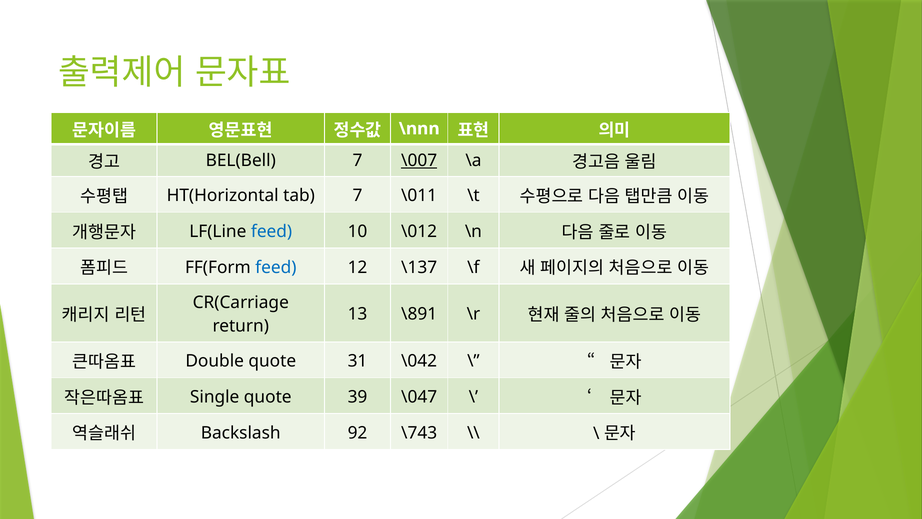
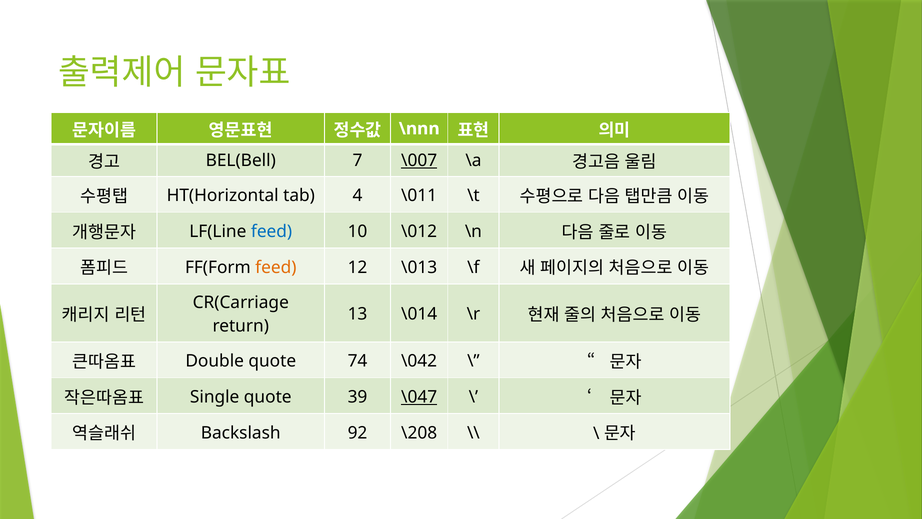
tab 7: 7 -> 4
feed at (276, 267) colour: blue -> orange
\137: \137 -> \013
\891: \891 -> \014
31: 31 -> 74
\047 underline: none -> present
\743: \743 -> \208
